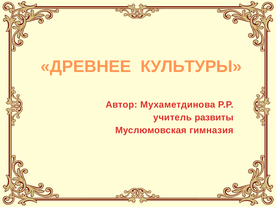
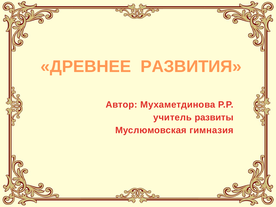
КУЛЬТУРЫ: КУЛЬТУРЫ -> РАЗВИТИЯ
